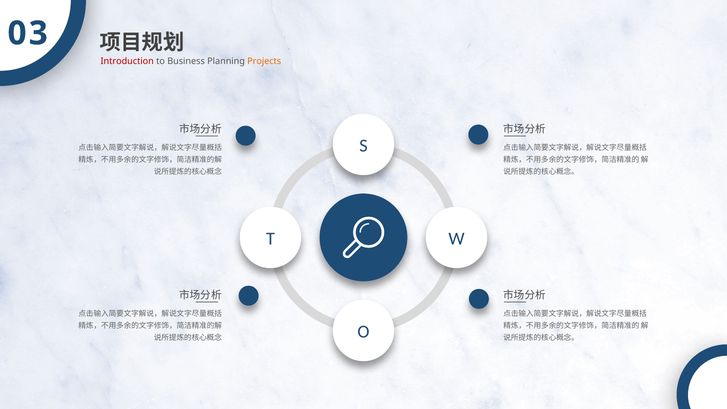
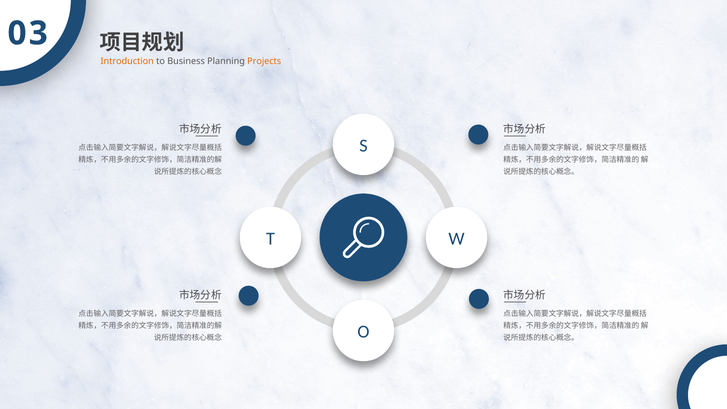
Introduction colour: red -> orange
